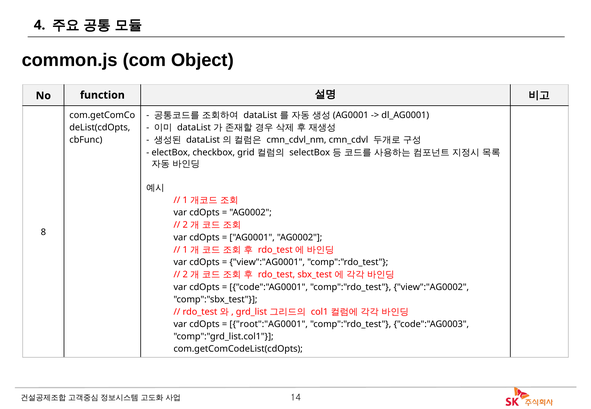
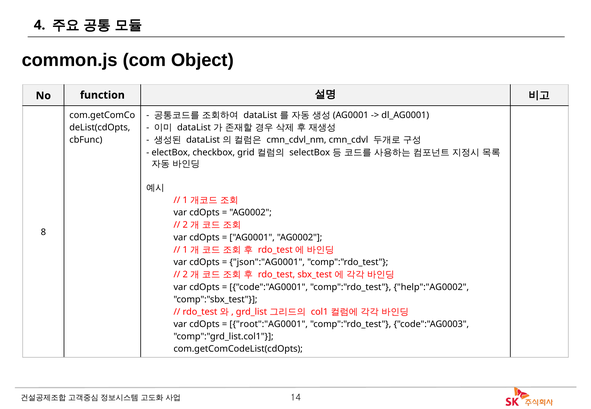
view":"AG0001: view":"AG0001 -> json":"AG0001
view":"AG0002: view":"AG0002 -> help":"AG0002
